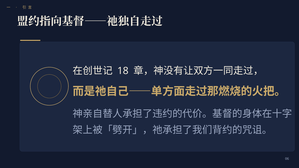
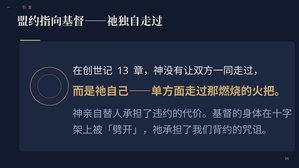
18: 18 -> 13
